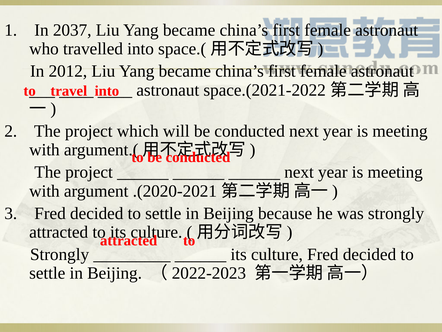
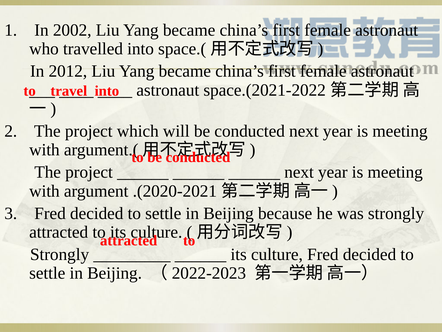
2037: 2037 -> 2002
